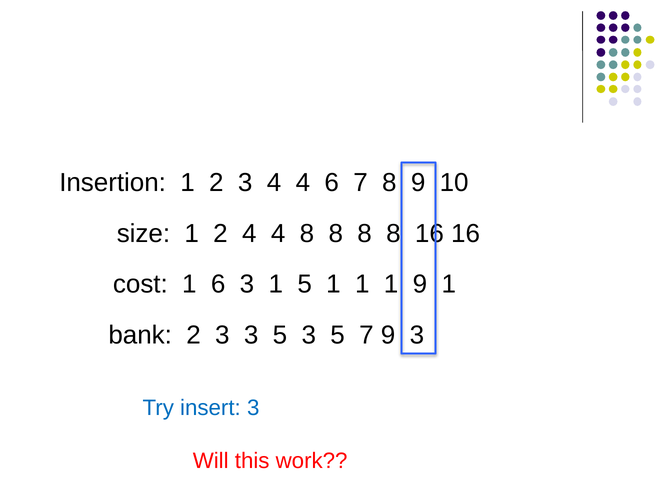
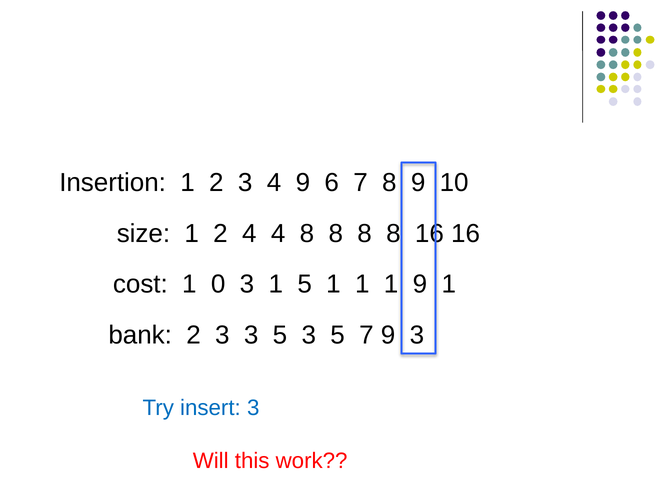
3 4 4: 4 -> 9
1 6: 6 -> 0
